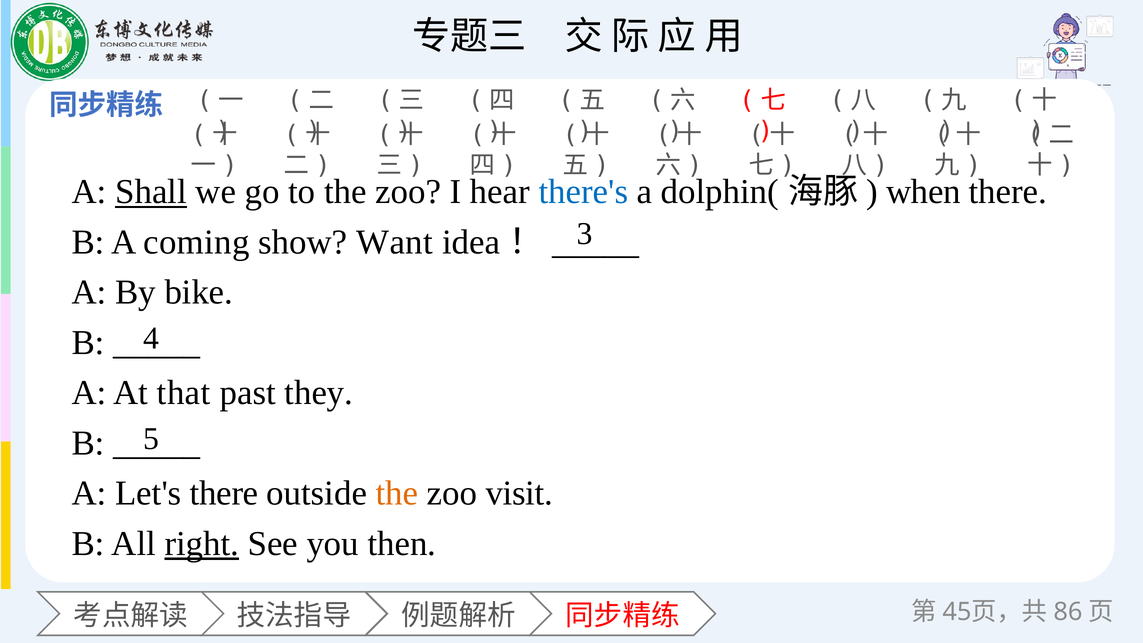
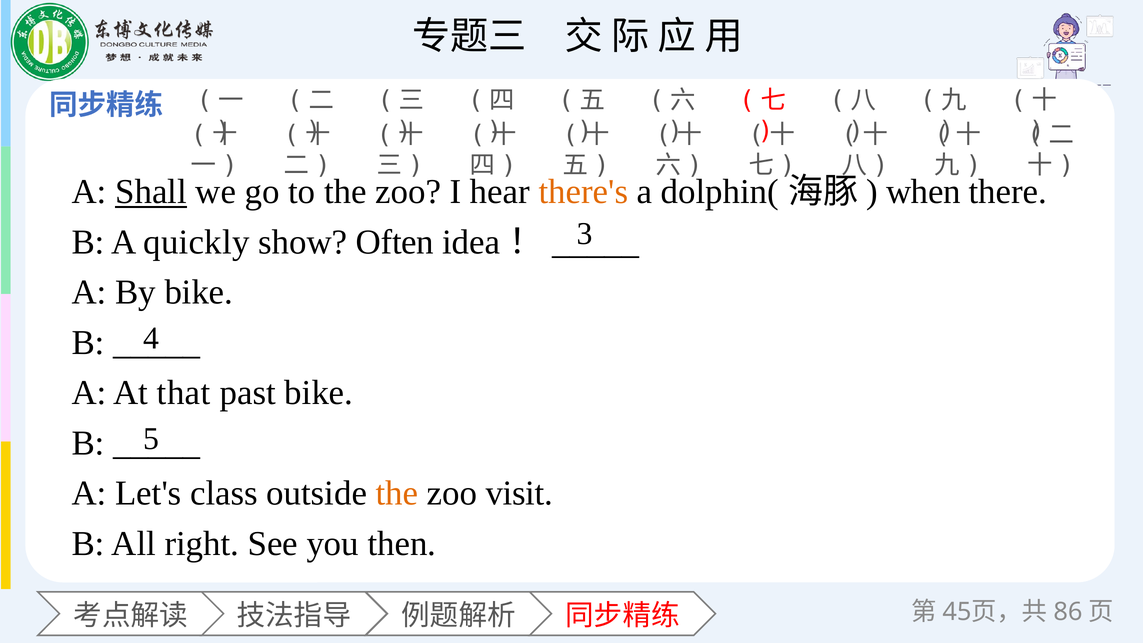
there's colour: blue -> orange
coming: coming -> quickly
Want: Want -> Often
past they: they -> bike
Let's there: there -> class
right underline: present -> none
